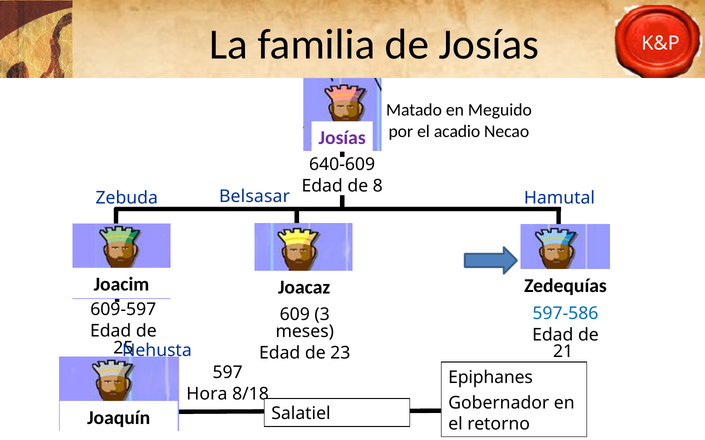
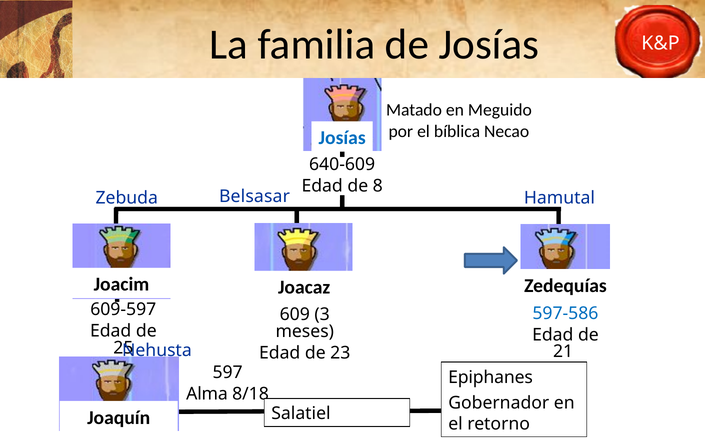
acadio: acadio -> bíblica
Josías at (342, 138) colour: purple -> blue
Hora: Hora -> Alma
